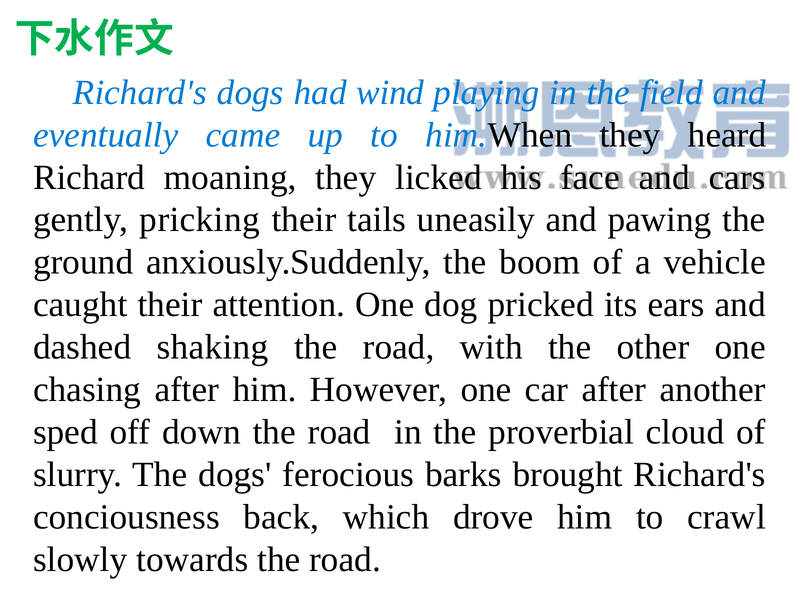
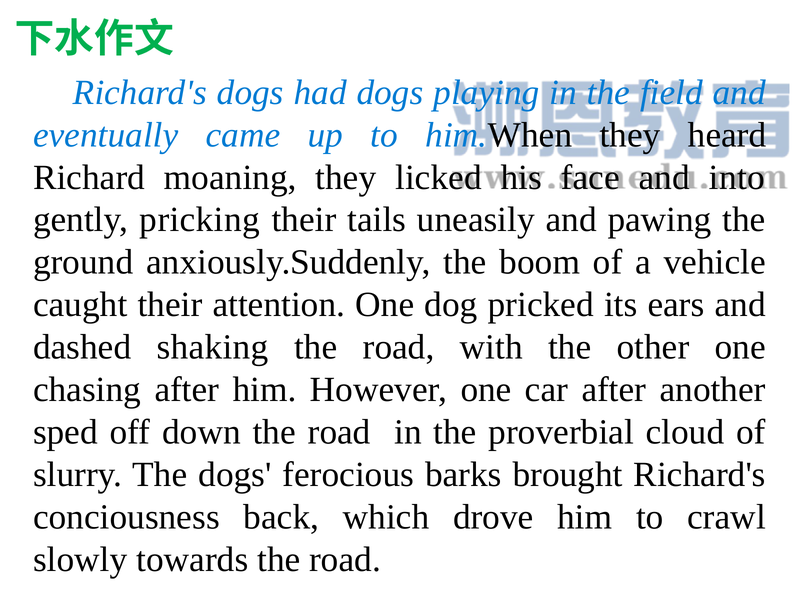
had wind: wind -> dogs
cars: cars -> into
